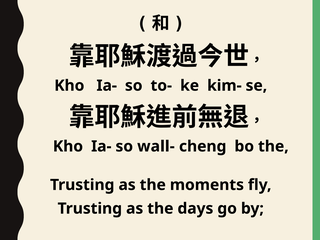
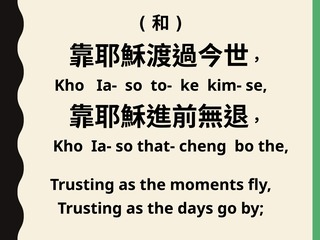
wall-: wall- -> that-
